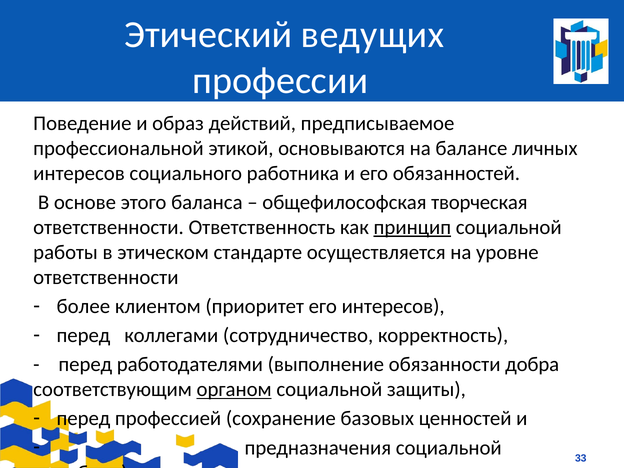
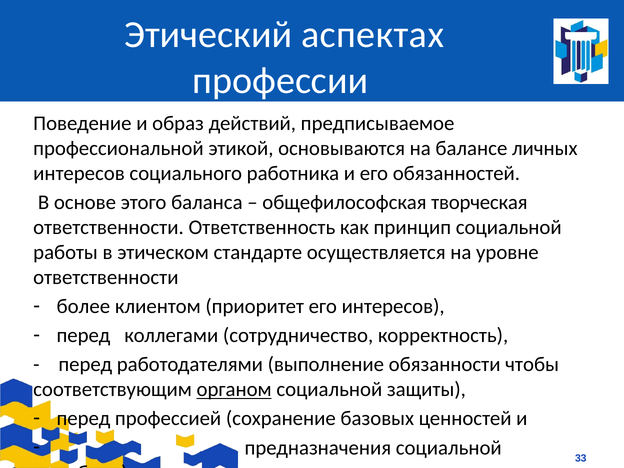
ведущих: ведущих -> аспектах
принцип underline: present -> none
добра: добра -> чтобы
